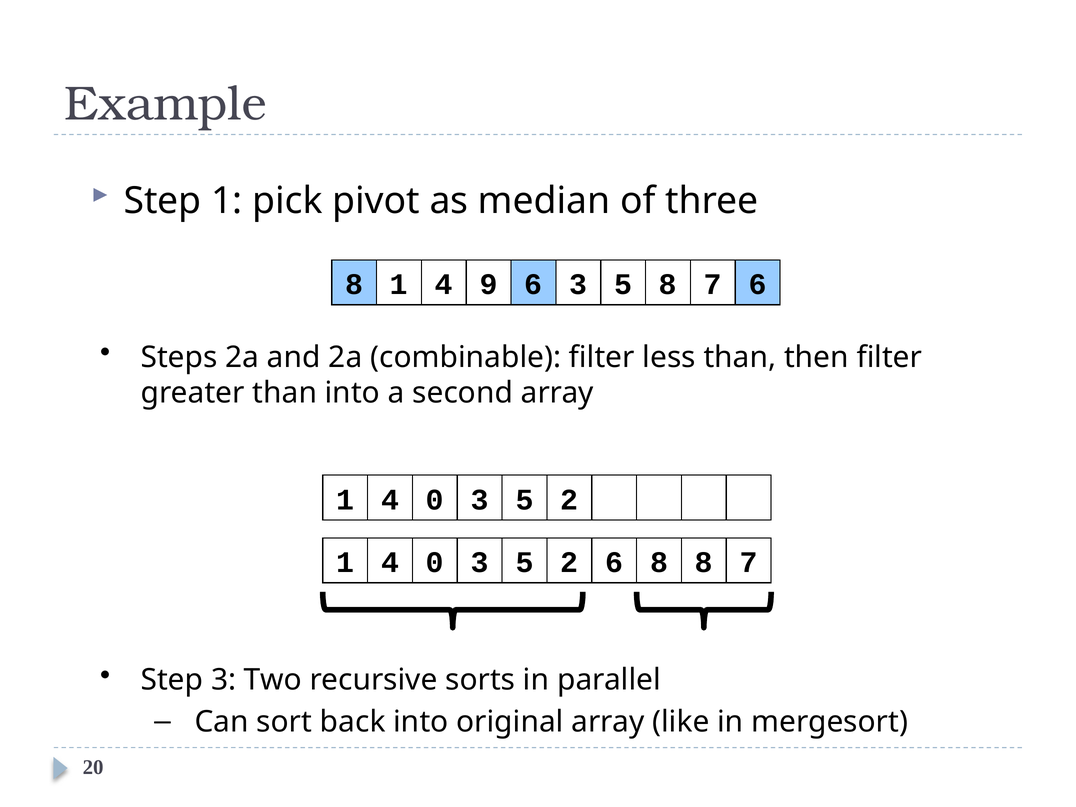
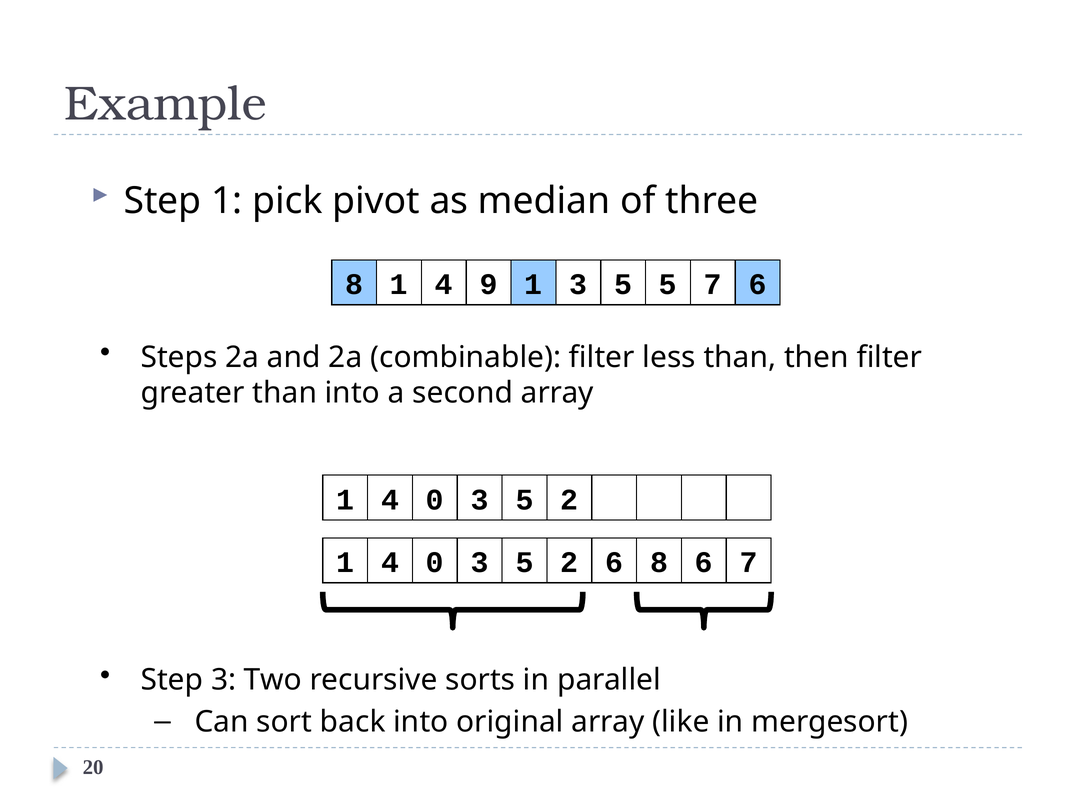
9 6: 6 -> 1
5 8: 8 -> 5
8 8: 8 -> 6
